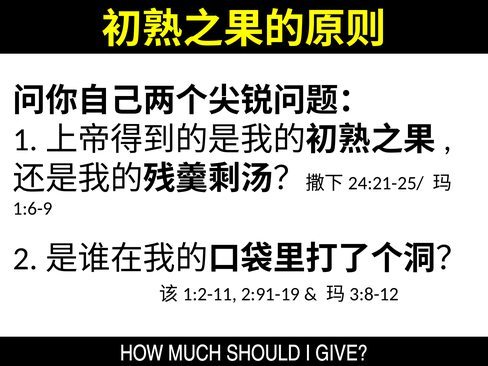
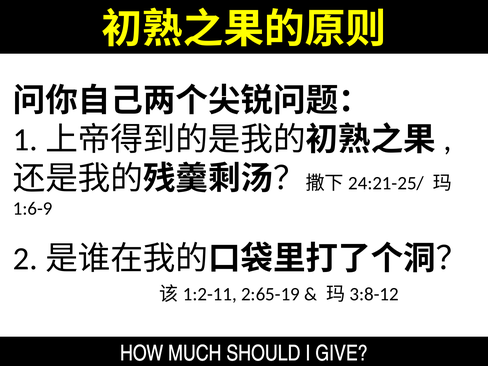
2:91-19: 2:91-19 -> 2:65-19
